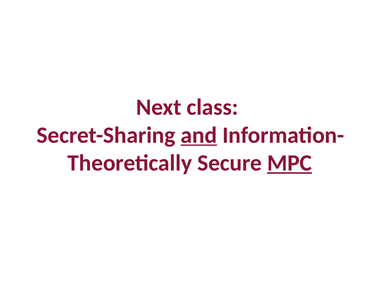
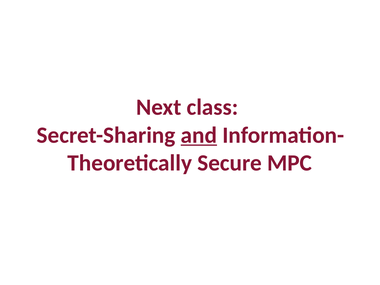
MPC underline: present -> none
